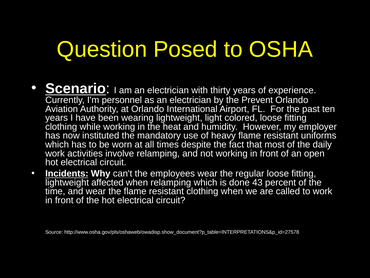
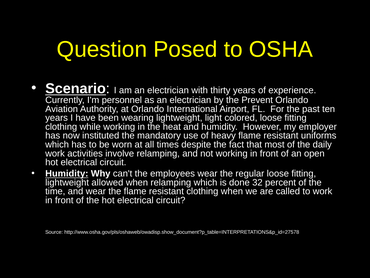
Incidents at (67, 173): Incidents -> Humidity
affected: affected -> allowed
43: 43 -> 32
